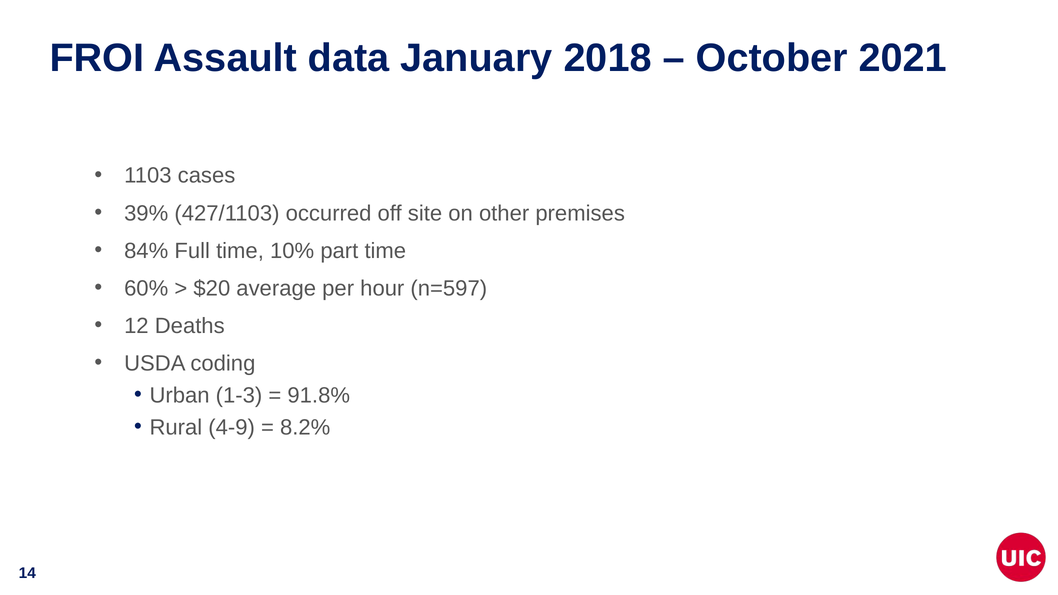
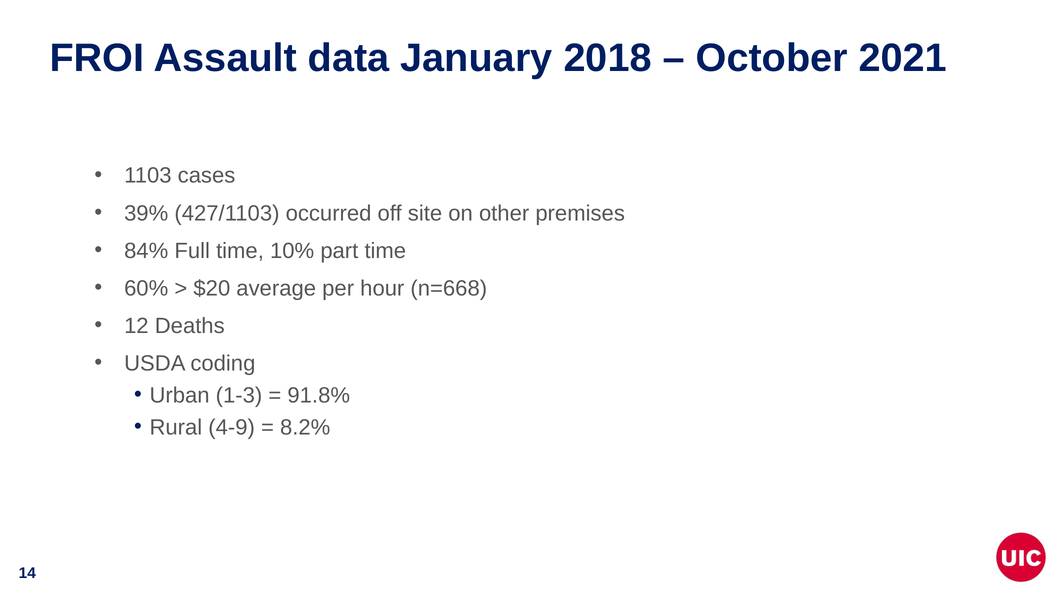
n=597: n=597 -> n=668
